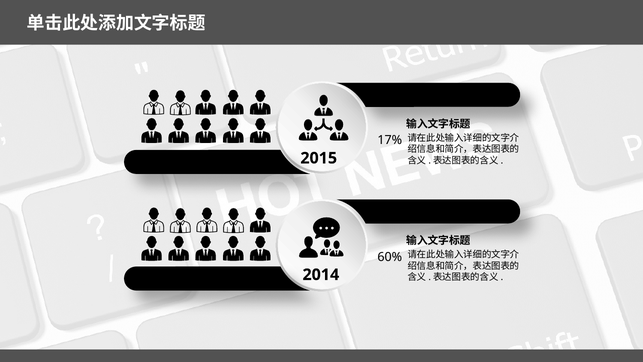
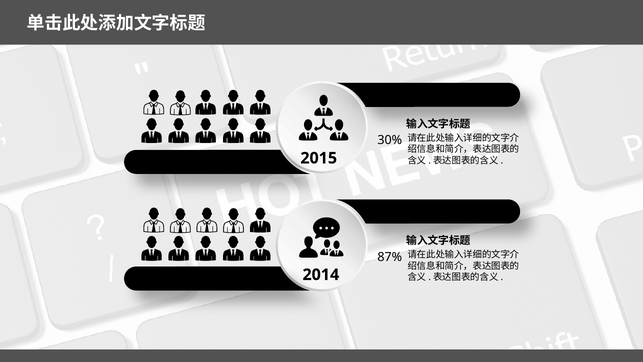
17%: 17% -> 30%
60%: 60% -> 87%
